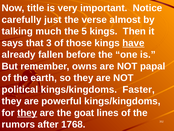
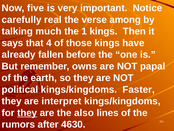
title: title -> five
just: just -> real
almost: almost -> among
5: 5 -> 1
3: 3 -> 4
have underline: present -> none
powerful: powerful -> interpret
goat: goat -> also
1768: 1768 -> 4630
